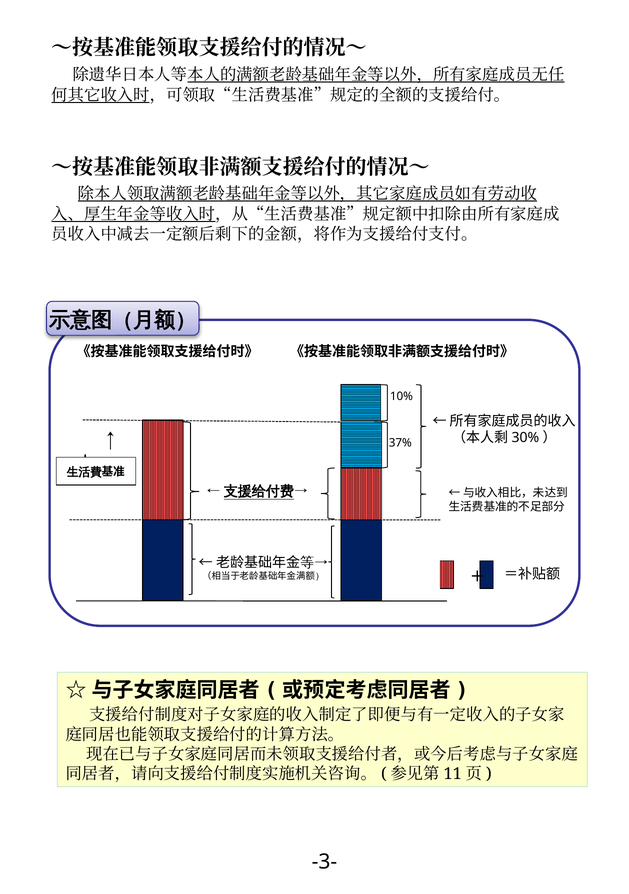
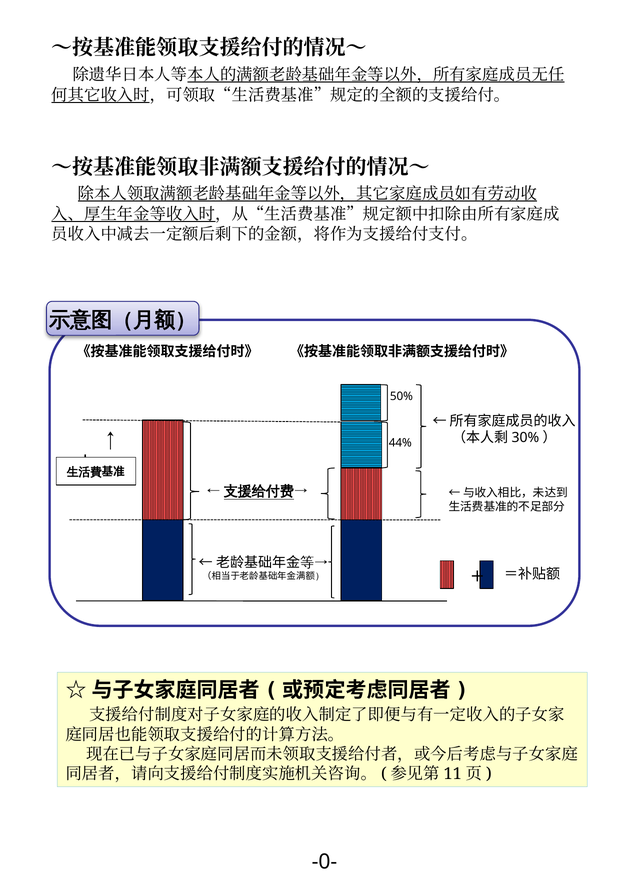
10%: 10% -> 50%
37%: 37% -> 44%
-3-: -3- -> -0-
